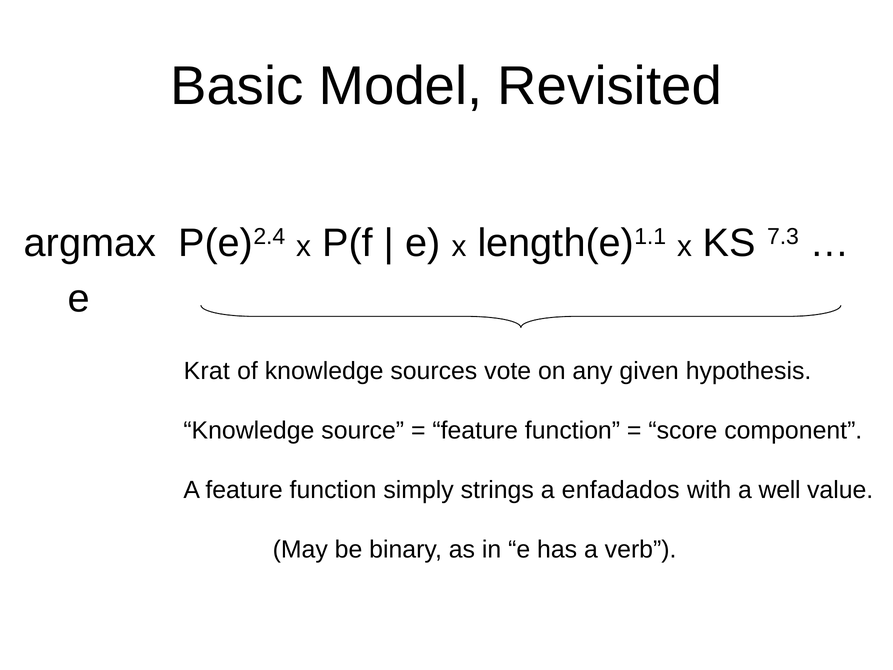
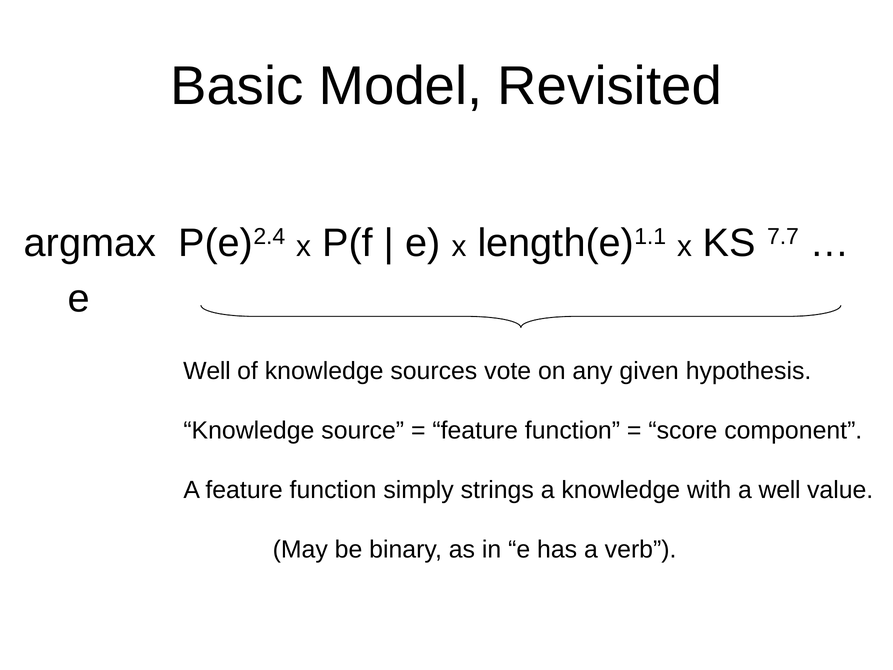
7.3: 7.3 -> 7.7
Krat at (207, 371): Krat -> Well
a enfadados: enfadados -> knowledge
